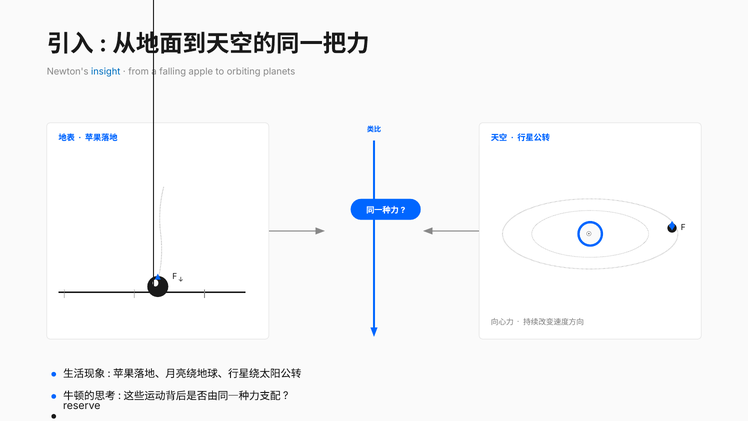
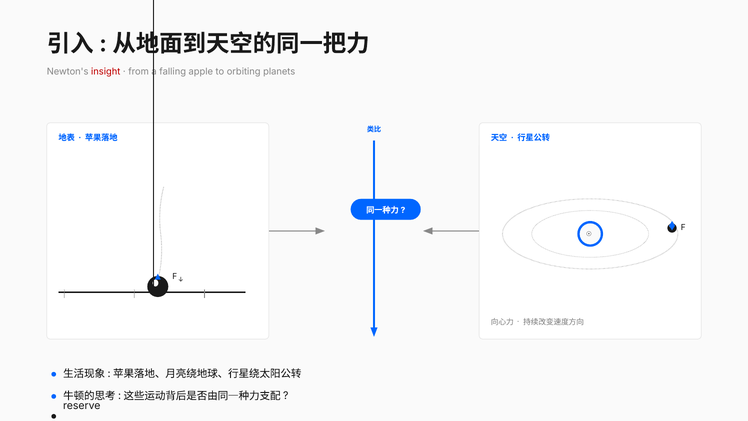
insight colour: blue -> red
